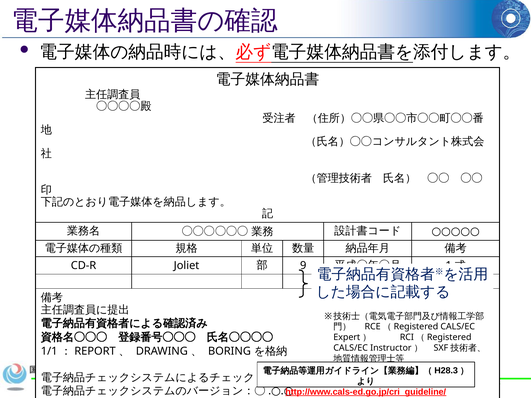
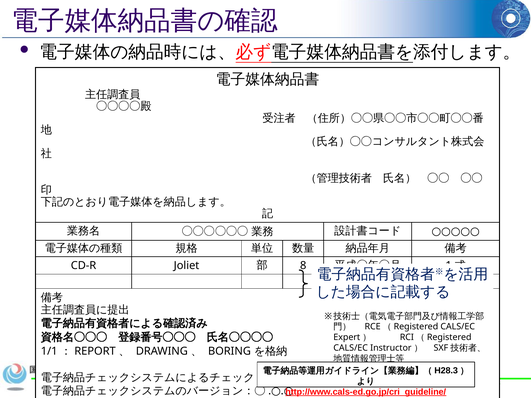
9: 9 -> 8
